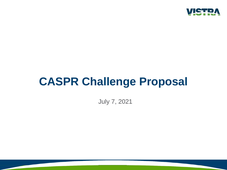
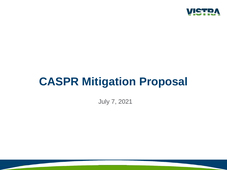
Challenge: Challenge -> Mitigation
